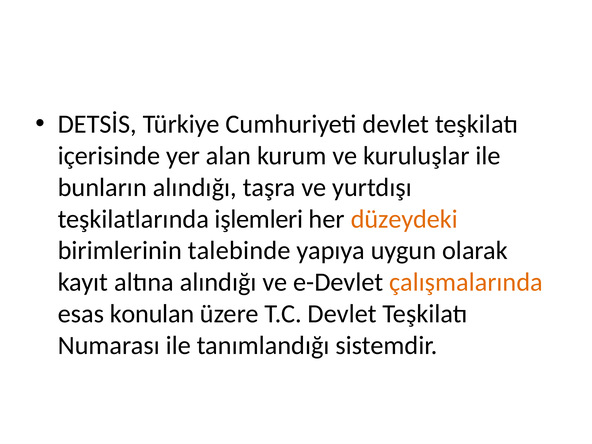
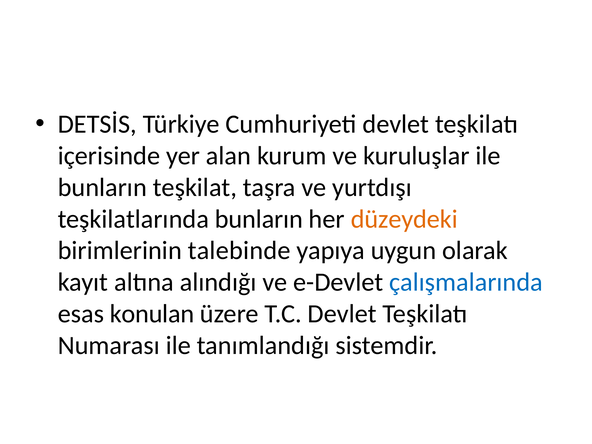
bunların alındığı: alındığı -> teşkilat
teşkilatlarında işlemleri: işlemleri -> bunların
çalışmalarında colour: orange -> blue
